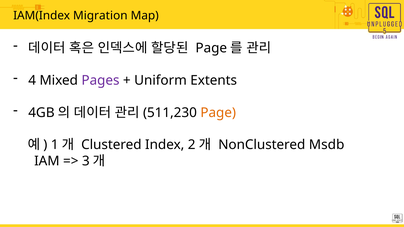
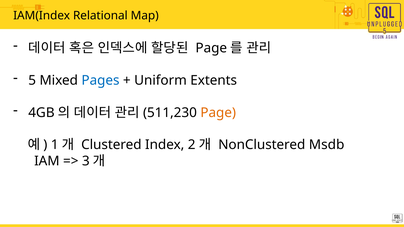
Migration: Migration -> Relational
4: 4 -> 5
Pages colour: purple -> blue
